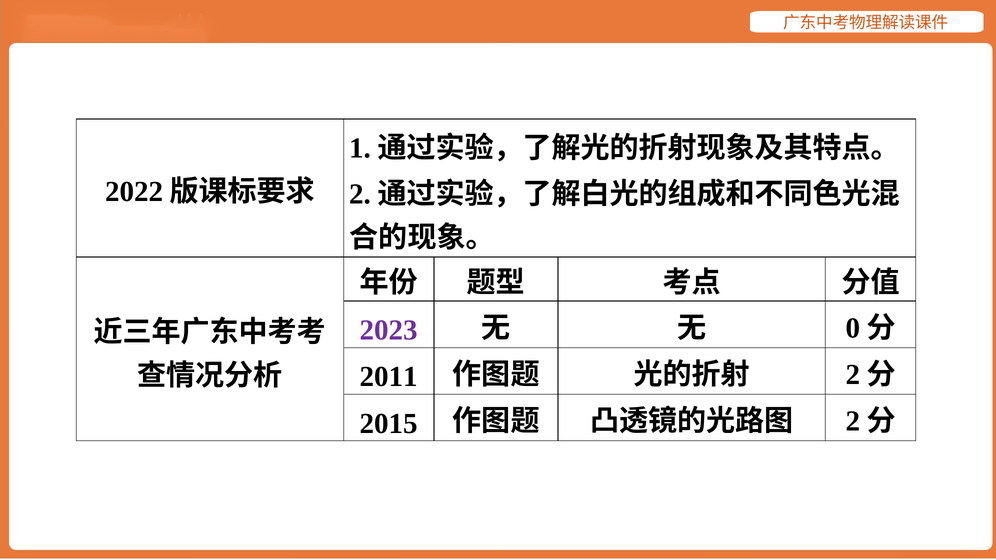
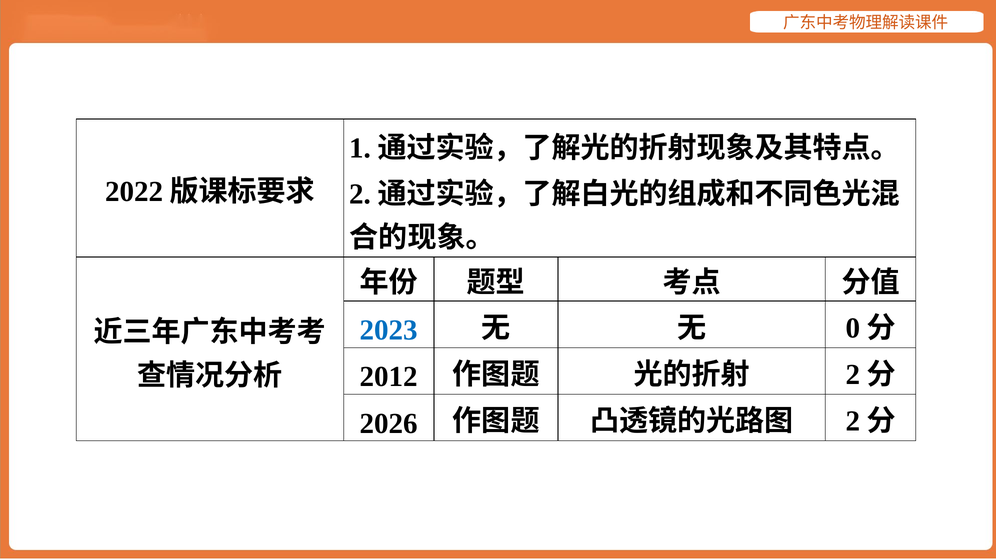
2023 colour: purple -> blue
2011: 2011 -> 2012
2015: 2015 -> 2026
